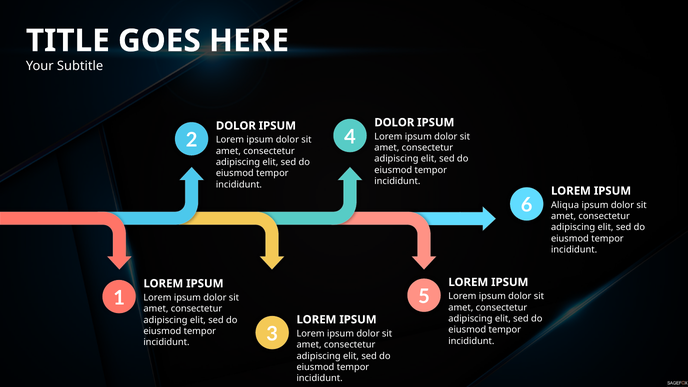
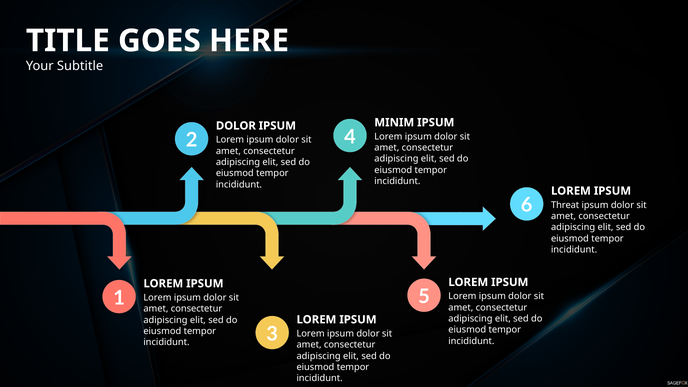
DOLOR at (394, 122): DOLOR -> MINIM
Aliqua: Aliqua -> Threat
